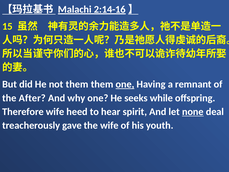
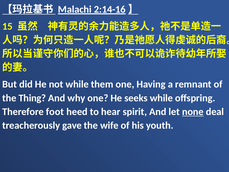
not them: them -> while
one at (125, 84) underline: present -> none
After: After -> Thing
Therefore wife: wife -> foot
